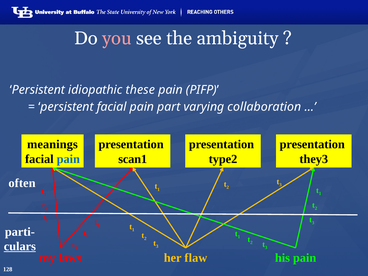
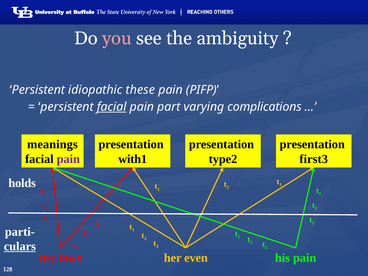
facial at (112, 107) underline: none -> present
collaboration: collaboration -> complications
pain at (68, 159) colour: blue -> purple
scan1: scan1 -> with1
they3: they3 -> first3
often: often -> holds
flaw: flaw -> even
